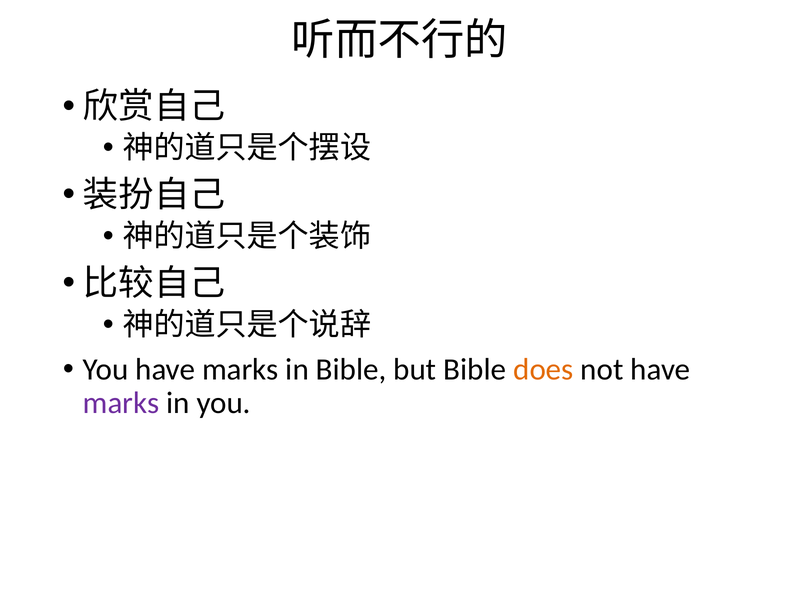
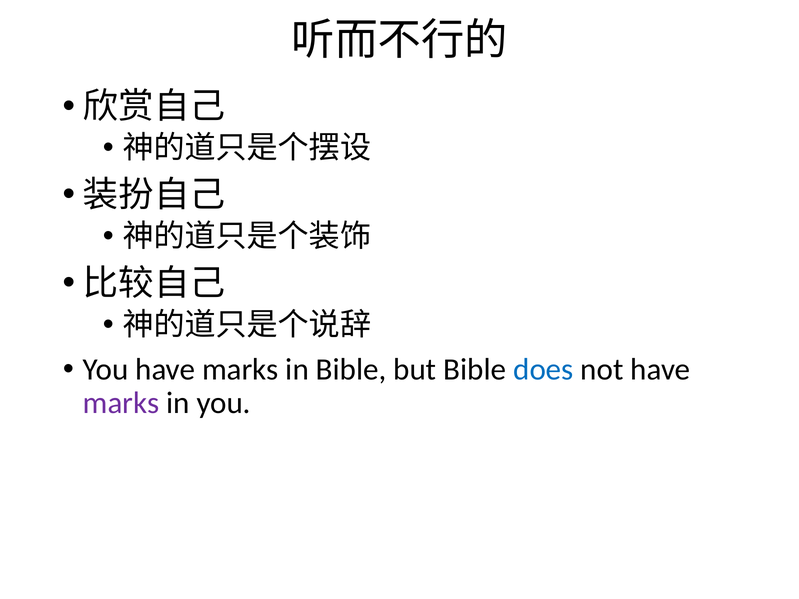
does colour: orange -> blue
